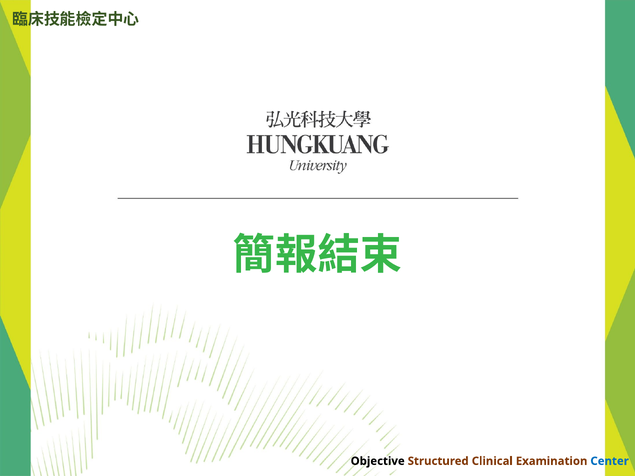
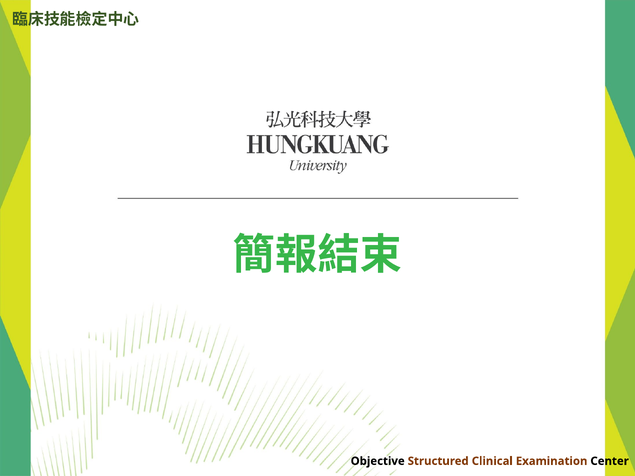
Center colour: blue -> black
